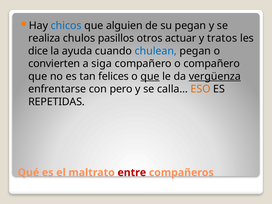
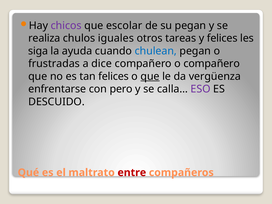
chicos colour: blue -> purple
alguien: alguien -> escolar
pasillos: pasillos -> iguales
actuar: actuar -> tareas
y tratos: tratos -> felices
dice: dice -> siga
convierten: convierten -> frustradas
siga: siga -> dice
vergüenza underline: present -> none
ESO colour: orange -> purple
REPETIDAS: REPETIDAS -> DESCUIDO
